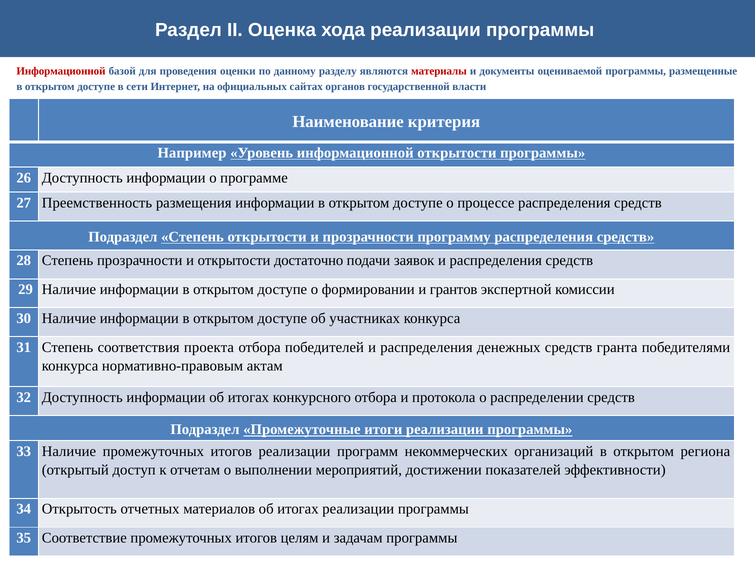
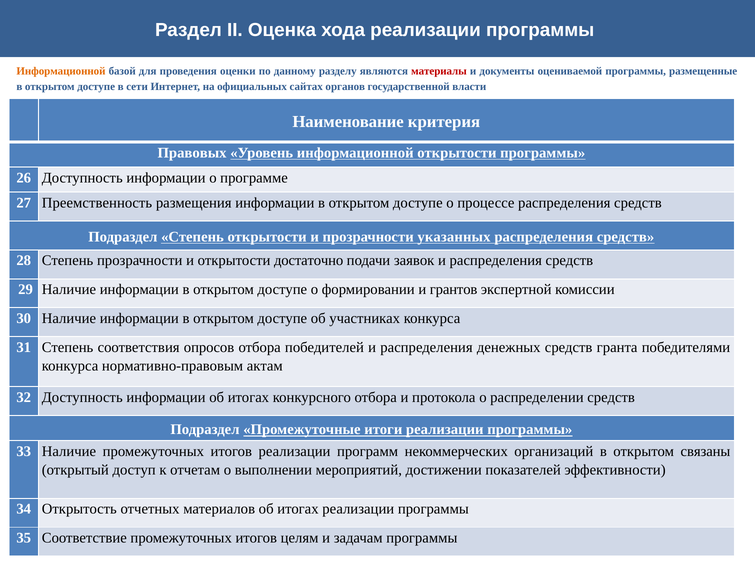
Информационной at (61, 71) colour: red -> orange
Например: Например -> Правовых
программу: программу -> указанных
проекта: проекта -> опросов
региона: региона -> связаны
